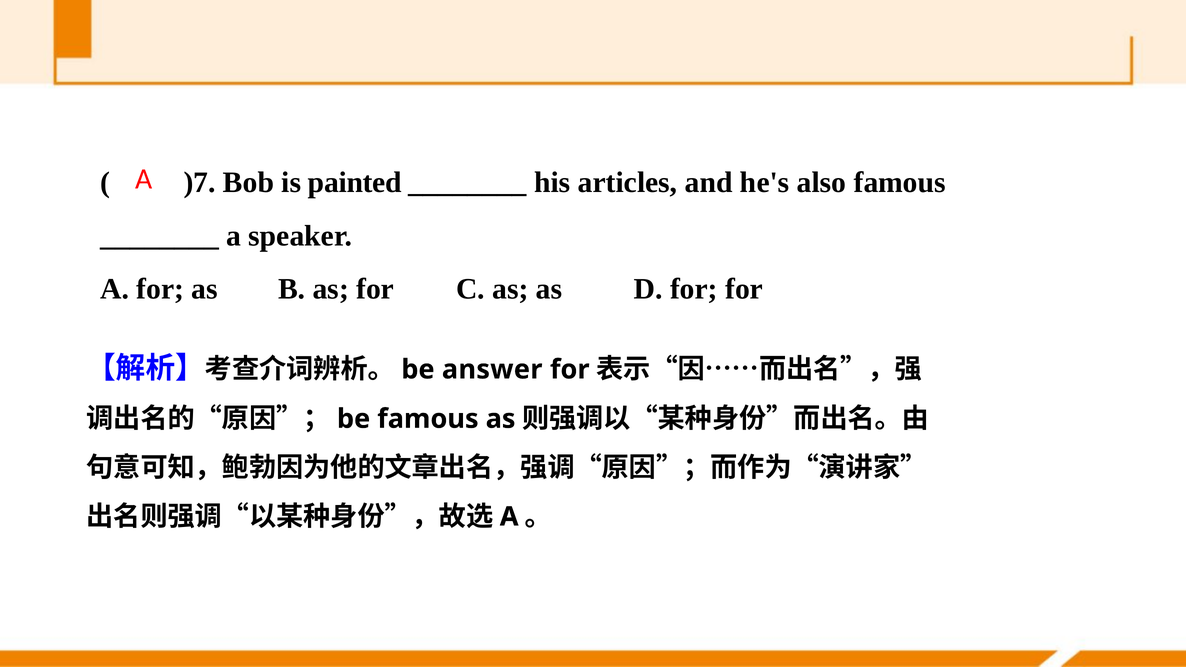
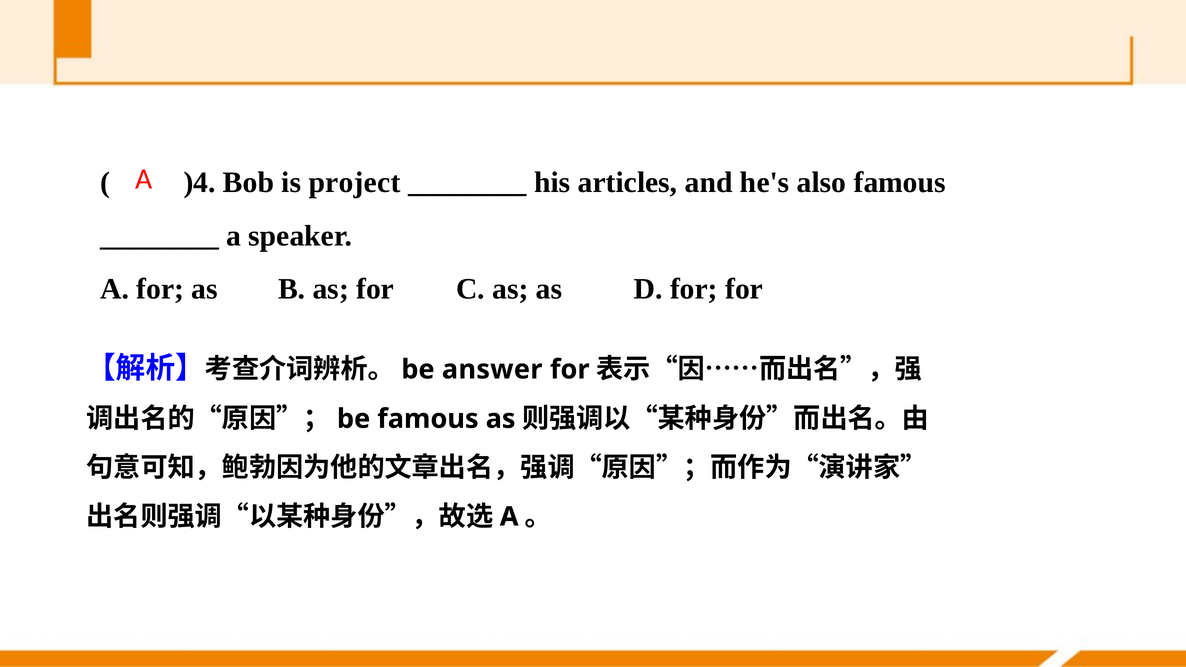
)7: )7 -> )4
painted: painted -> project
